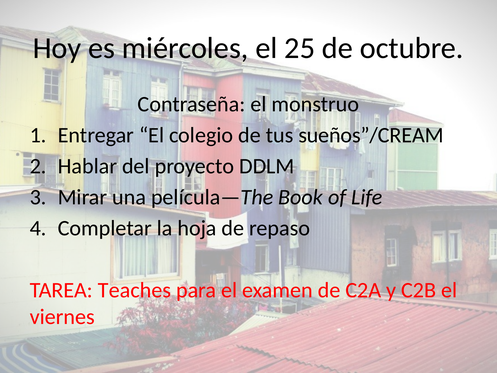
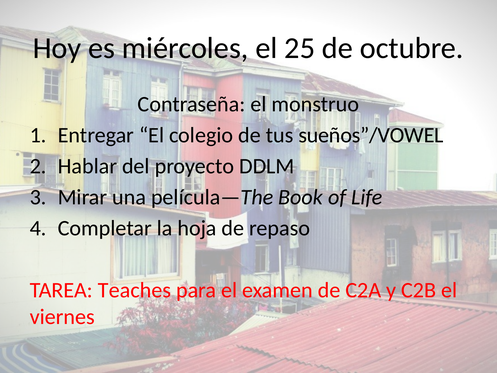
sueños”/CREAM: sueños”/CREAM -> sueños”/VOWEL
